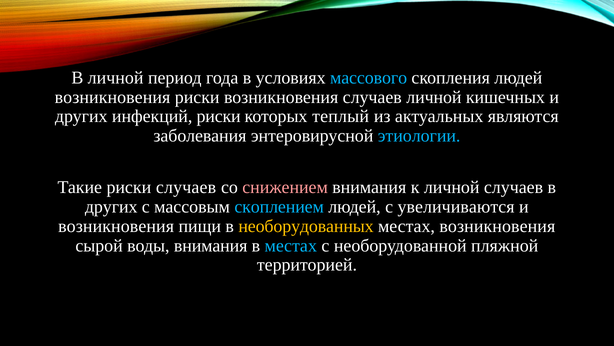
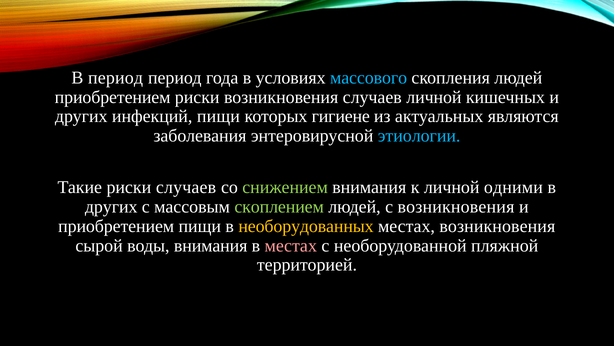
В личной: личной -> период
возникновения at (113, 97): возникновения -> приобретением
инфекций риски: риски -> пищи
теплый: теплый -> гигиене
снижением colour: pink -> light green
личной случаев: случаев -> одними
скоплением colour: light blue -> light green
с увеличиваются: увеличиваются -> возникновения
возникновения at (116, 226): возникновения -> приобретением
местах at (291, 245) colour: light blue -> pink
